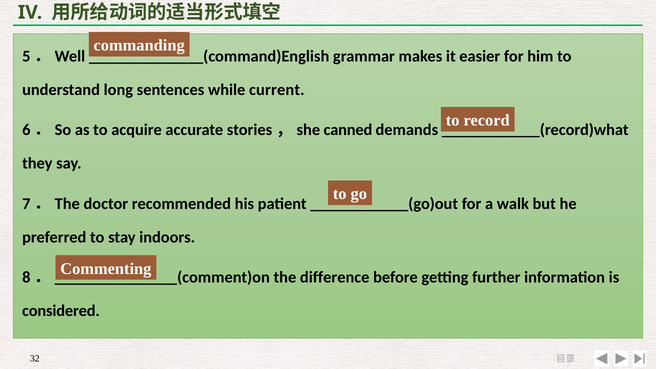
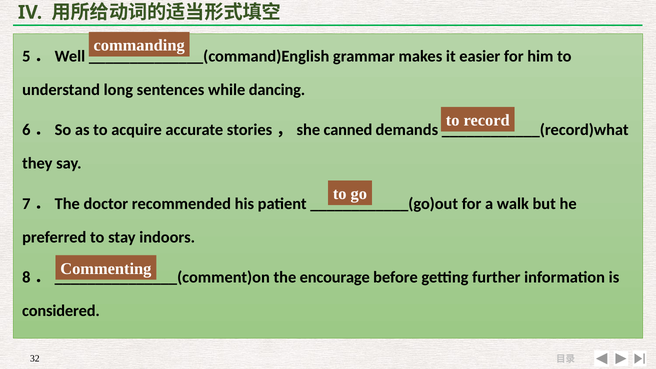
current: current -> dancing
difference: difference -> encourage
